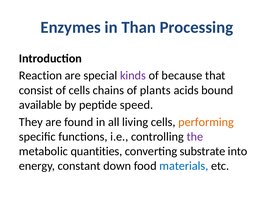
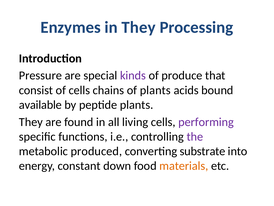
in Than: Than -> They
Reaction: Reaction -> Pressure
because: because -> produce
peptide speed: speed -> plants
performing colour: orange -> purple
quantities: quantities -> produced
materials colour: blue -> orange
